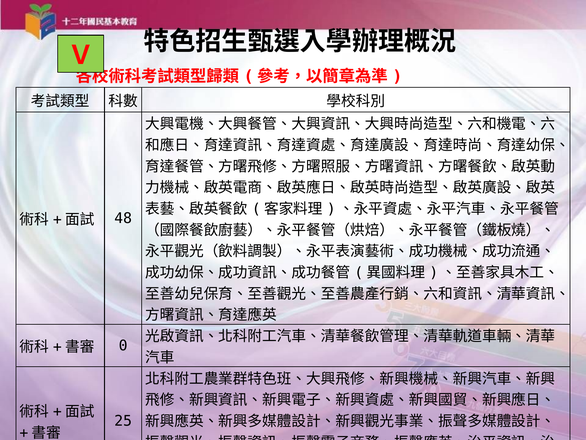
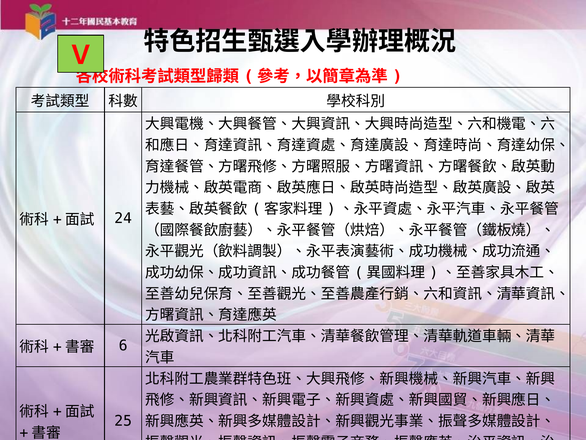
48: 48 -> 24
0: 0 -> 6
